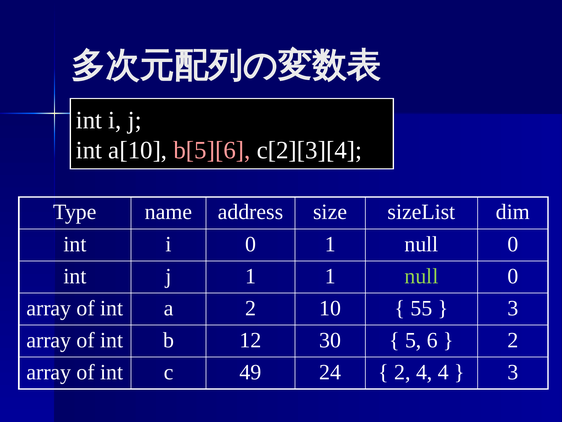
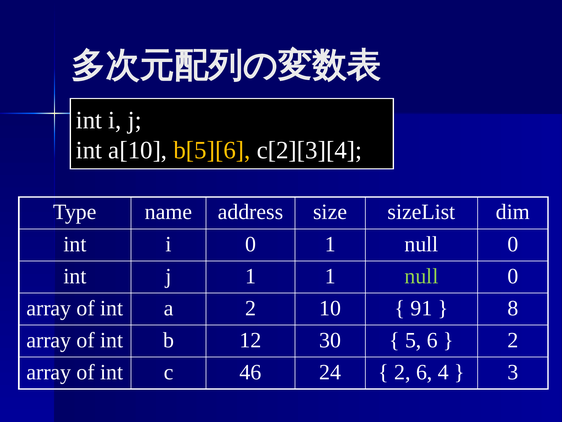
b[5][6 colour: pink -> yellow
55: 55 -> 91
3 at (513, 308): 3 -> 8
49: 49 -> 46
2 4: 4 -> 6
